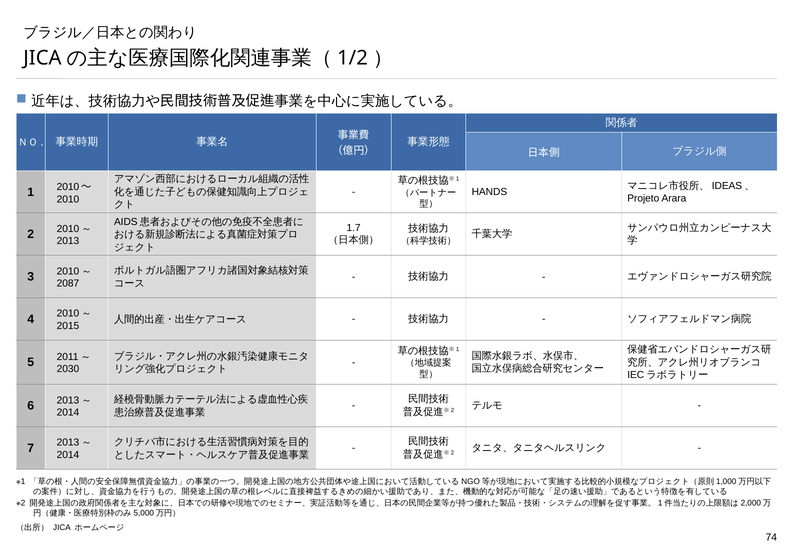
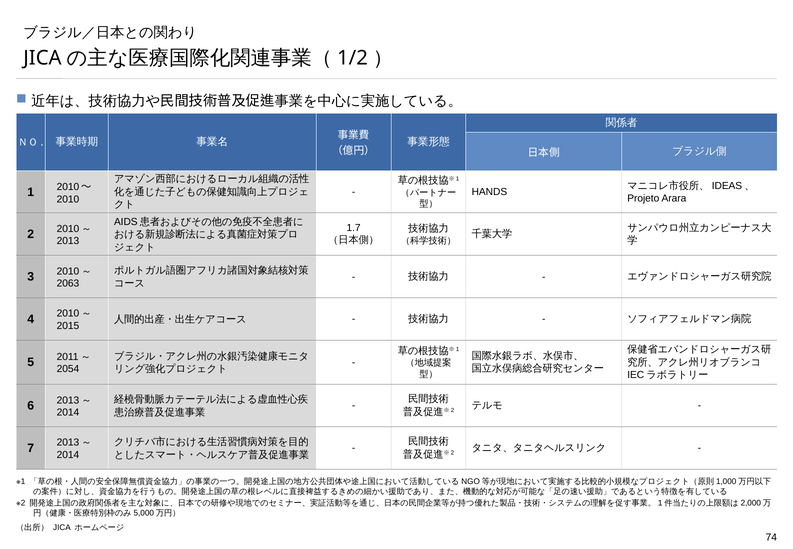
2087: 2087 -> 2063
2030: 2030 -> 2054
